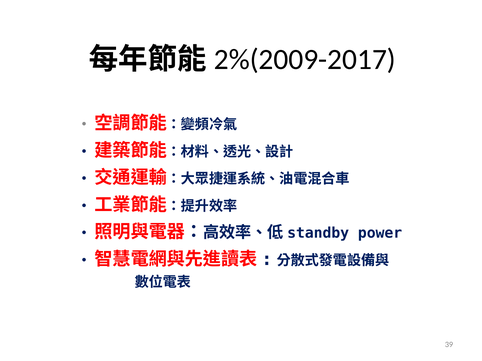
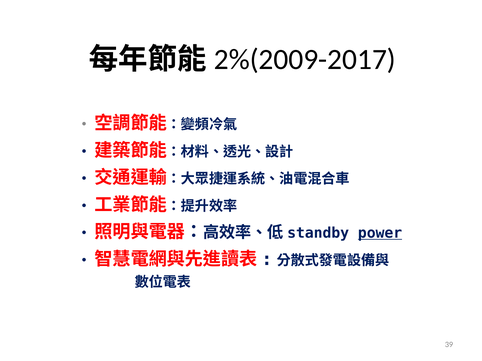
power underline: none -> present
